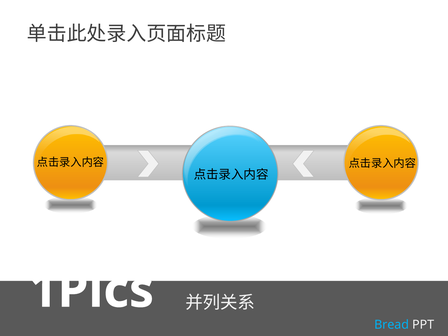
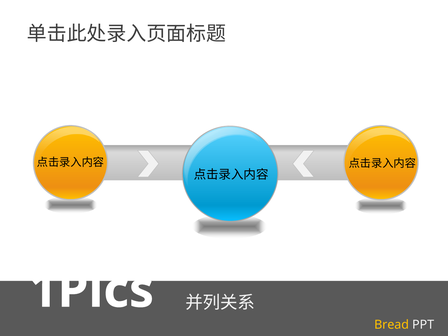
Bread colour: light blue -> yellow
